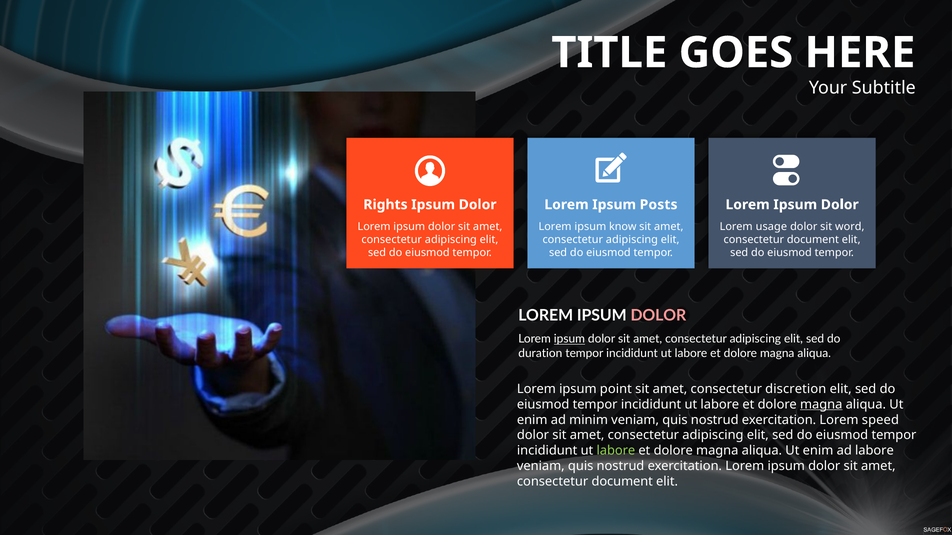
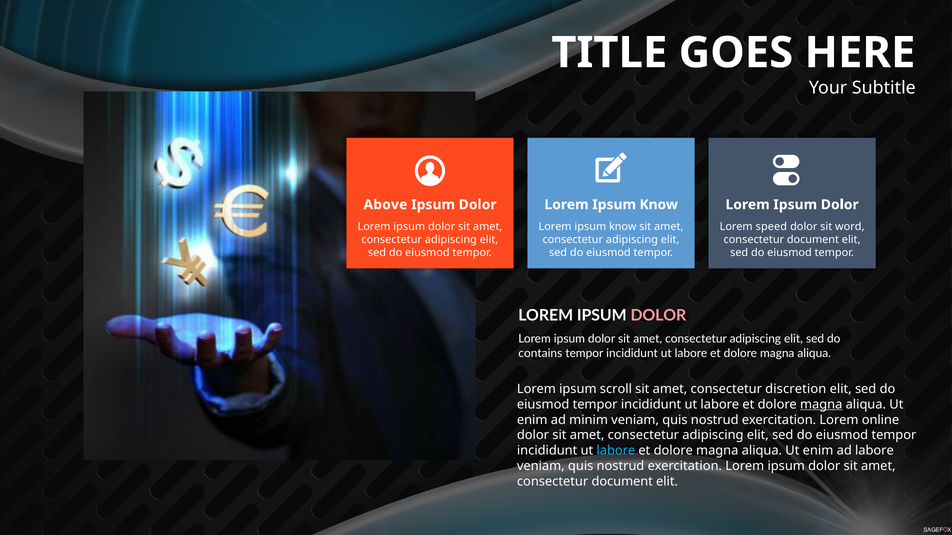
Rights: Rights -> Above
Posts at (659, 205): Posts -> Know
usage: usage -> speed
ipsum at (569, 339) underline: present -> none
duration: duration -> contains
point: point -> scroll
speed: speed -> online
labore at (616, 451) colour: light green -> light blue
